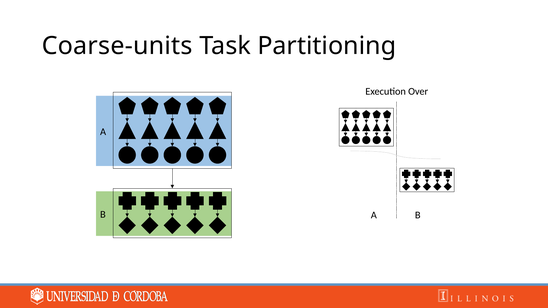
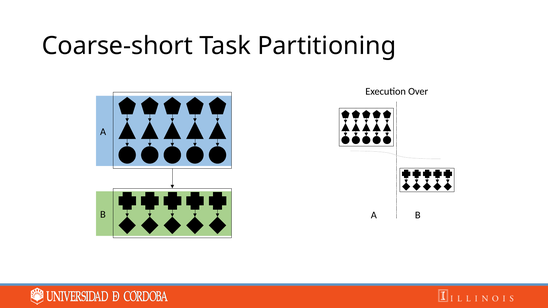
Coarse-units: Coarse-units -> Coarse-short
